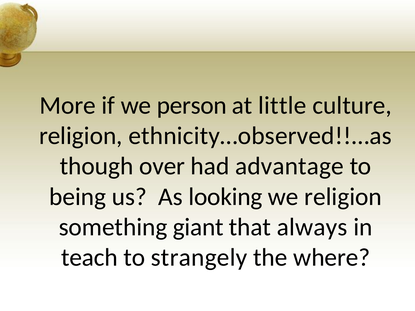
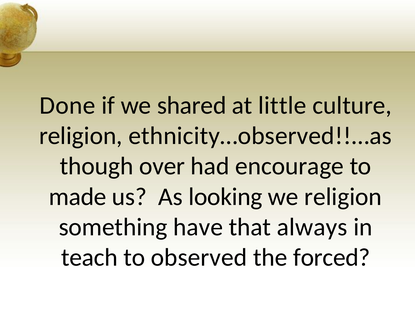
More: More -> Done
person: person -> shared
advantage: advantage -> encourage
being: being -> made
giant: giant -> have
strangely: strangely -> observed
where: where -> forced
